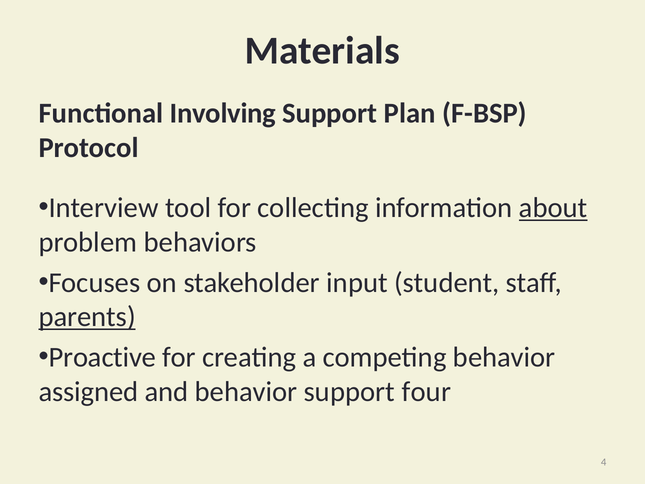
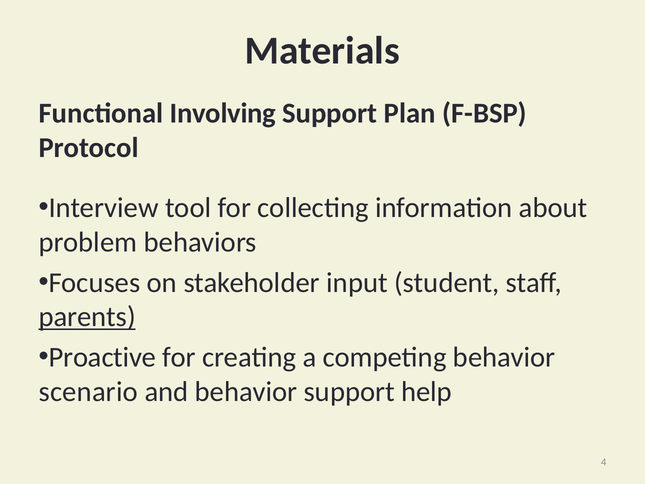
about underline: present -> none
assigned: assigned -> scenario
four: four -> help
